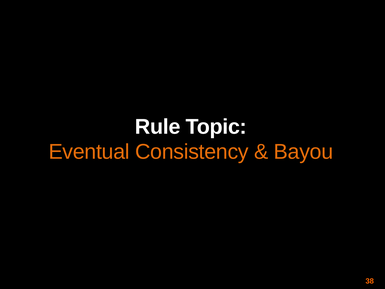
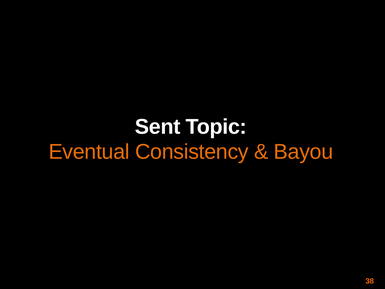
Rule: Rule -> Sent
